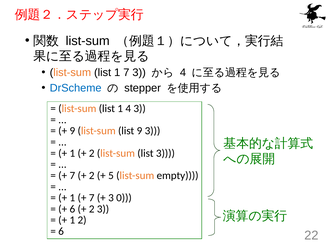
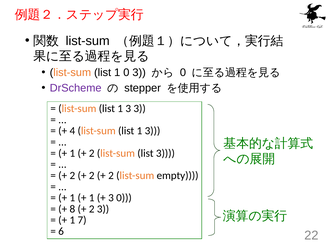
1 7: 7 -> 0
4 at (183, 73): 4 -> 0
DrScheme colour: blue -> purple
4 at (128, 109): 4 -> 3
9 at (72, 131): 9 -> 4
9 at (139, 131): 9 -> 1
7 at (72, 176): 7 -> 2
5 at (111, 176): 5 -> 2
7 at (92, 198): 7 -> 1
6 at (72, 210): 6 -> 8
1 2: 2 -> 7
